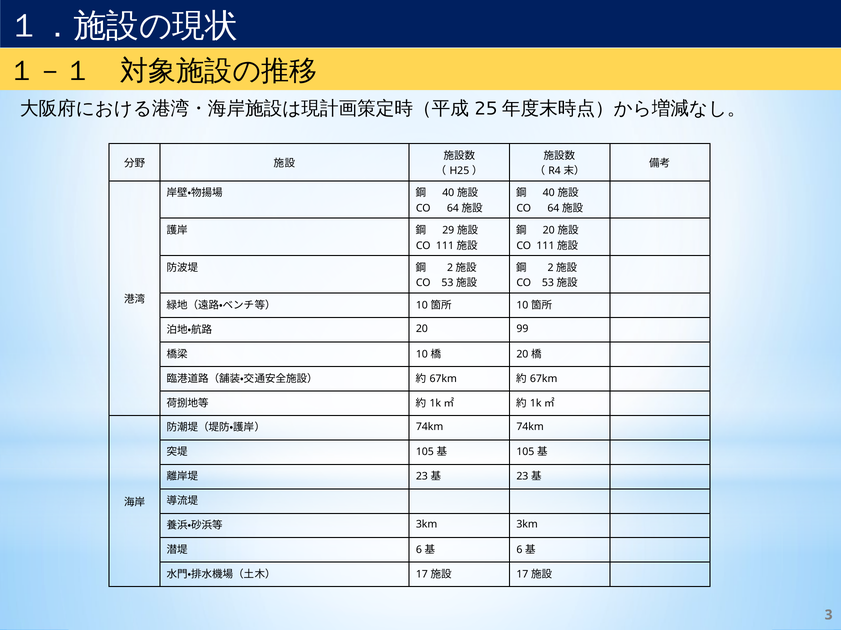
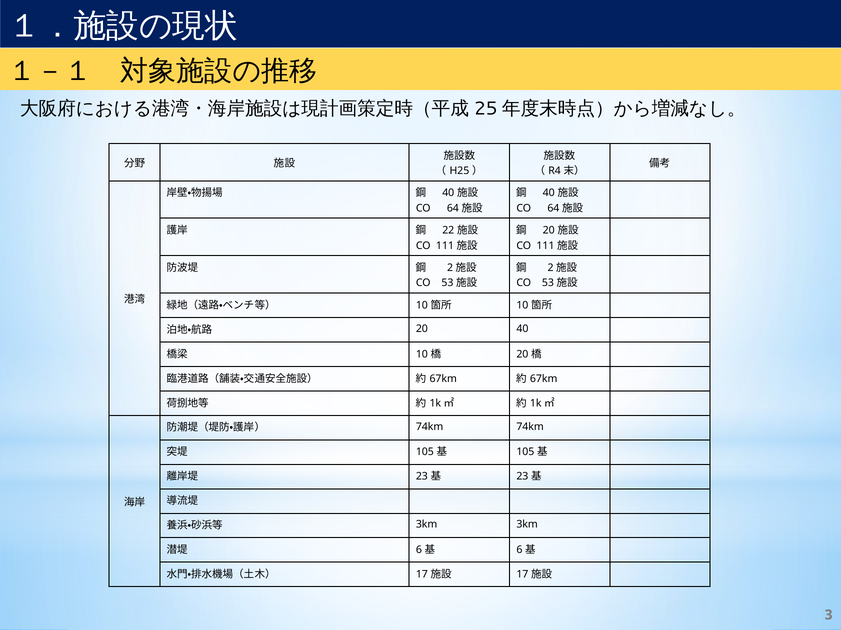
29: 29 -> 22
20 99: 99 -> 40
